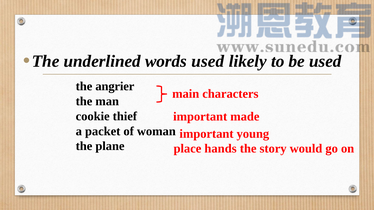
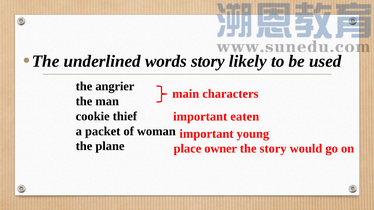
words used: used -> story
made: made -> eaten
hands: hands -> owner
